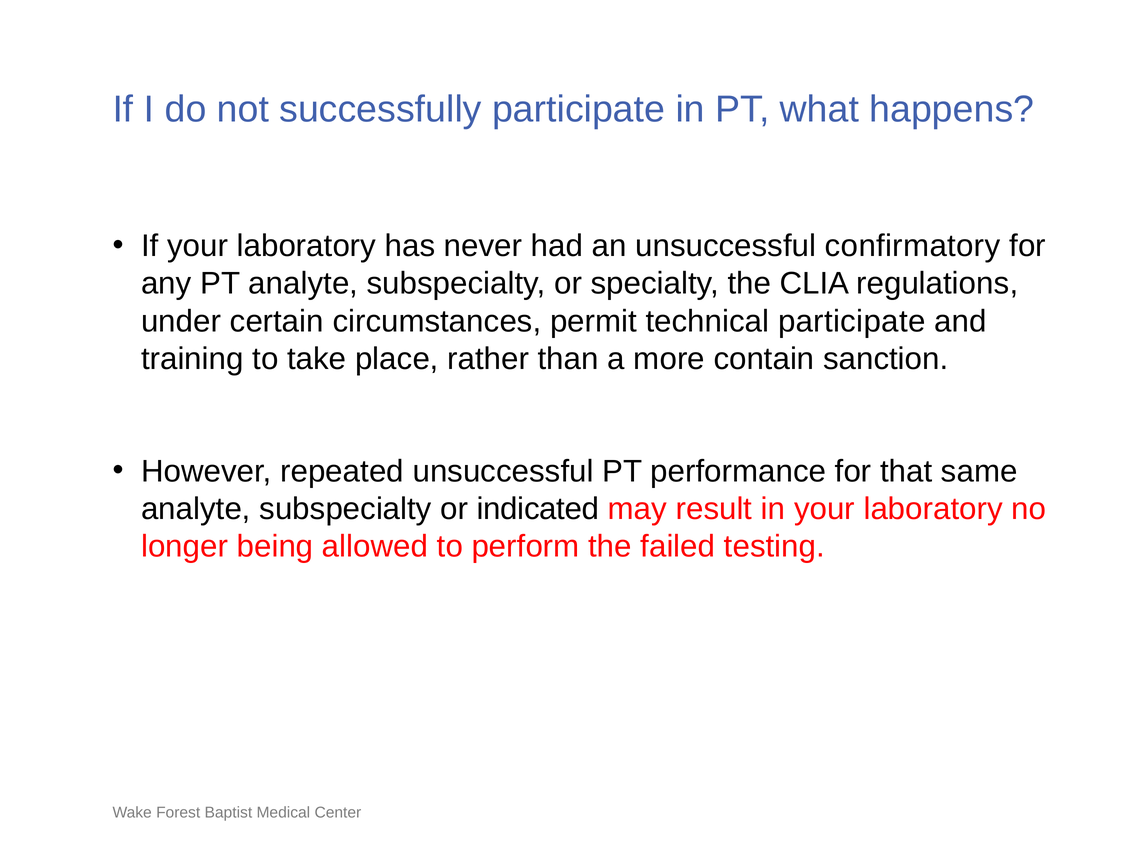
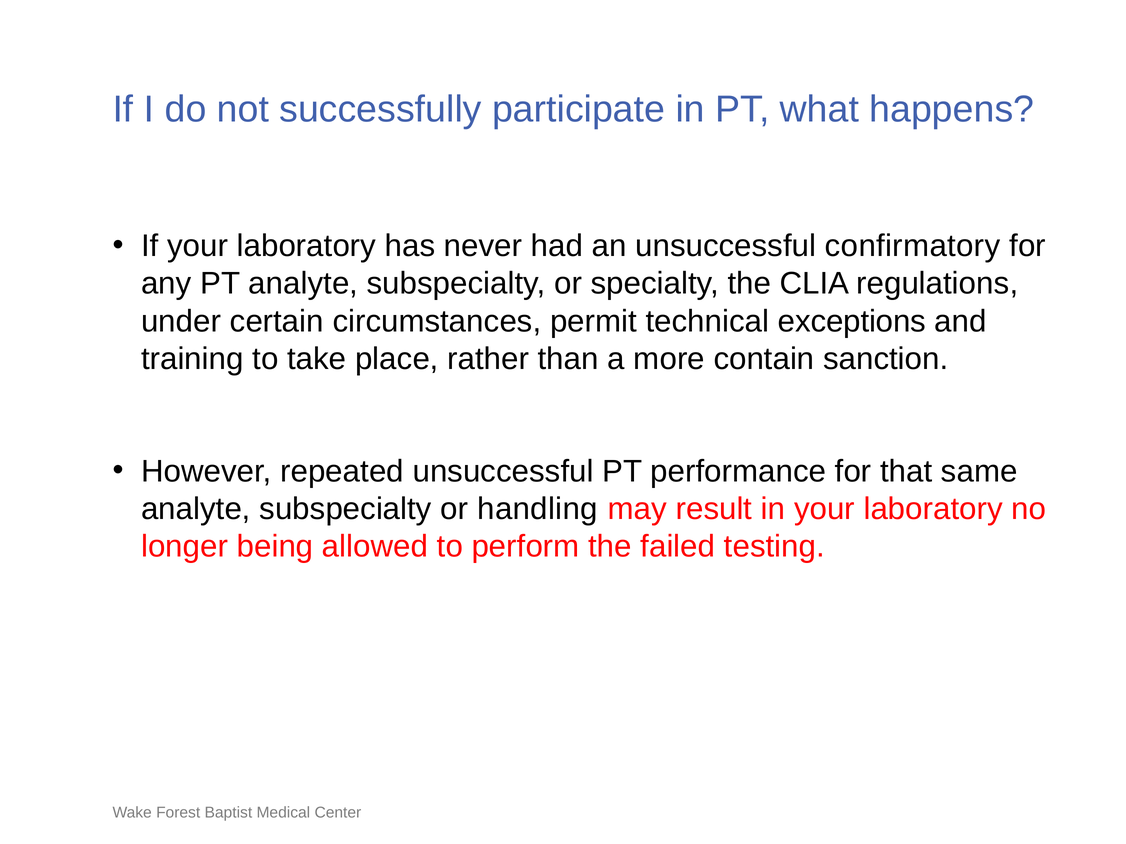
technical participate: participate -> exceptions
indicated: indicated -> handling
